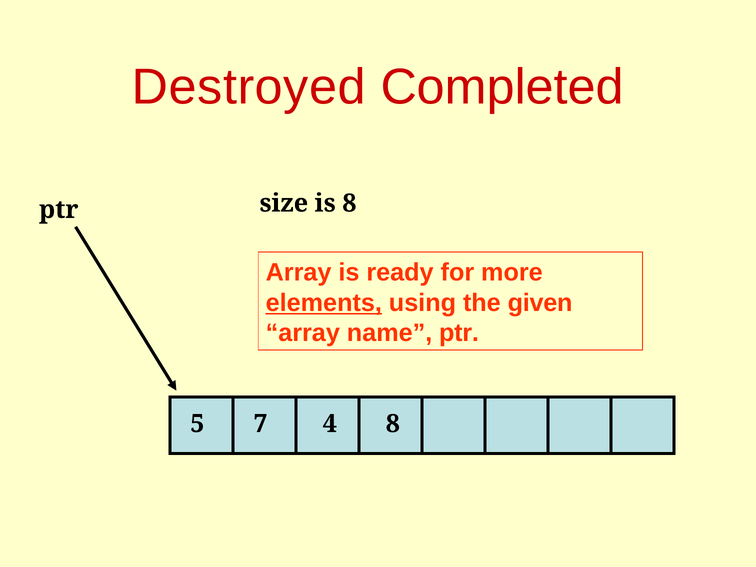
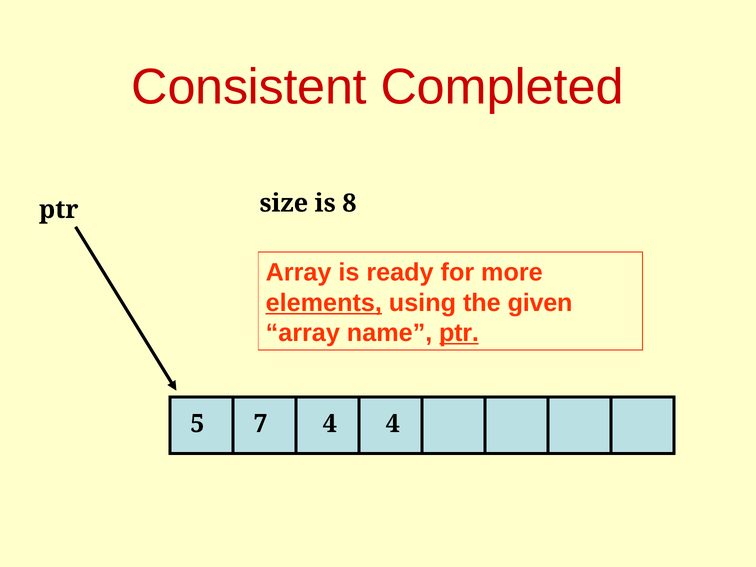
Destroyed: Destroyed -> Consistent
ptr at (459, 333) underline: none -> present
4 8: 8 -> 4
